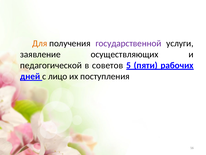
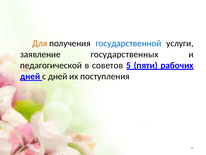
государственной colour: purple -> blue
осуществляющих: осуществляющих -> государственных
с лицо: лицо -> дней
